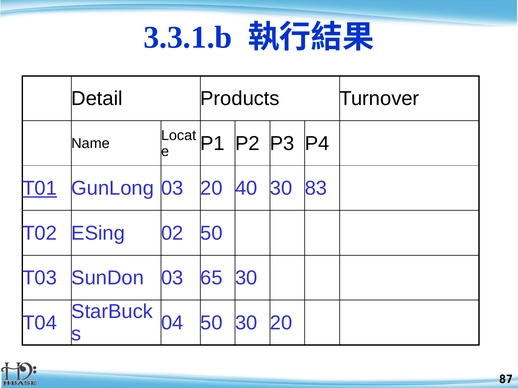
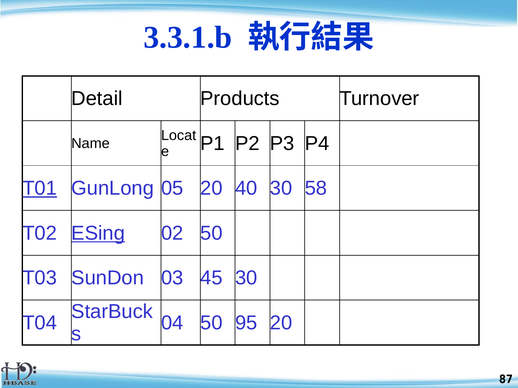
GunLong 03: 03 -> 05
83: 83 -> 58
ESing underline: none -> present
65: 65 -> 45
50 30: 30 -> 95
